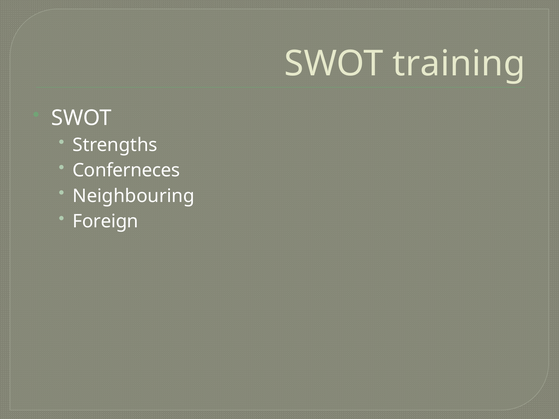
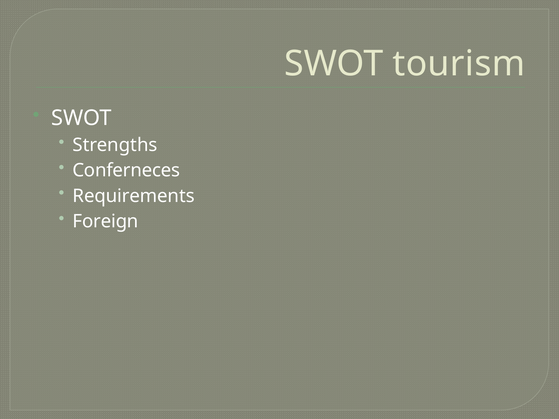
training: training -> tourism
Neighbouring: Neighbouring -> Requirements
